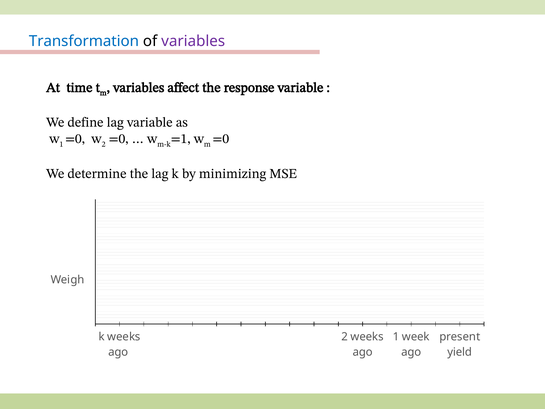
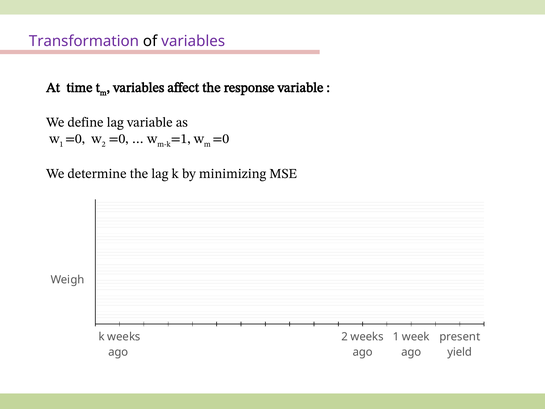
Transformation colour: blue -> purple
